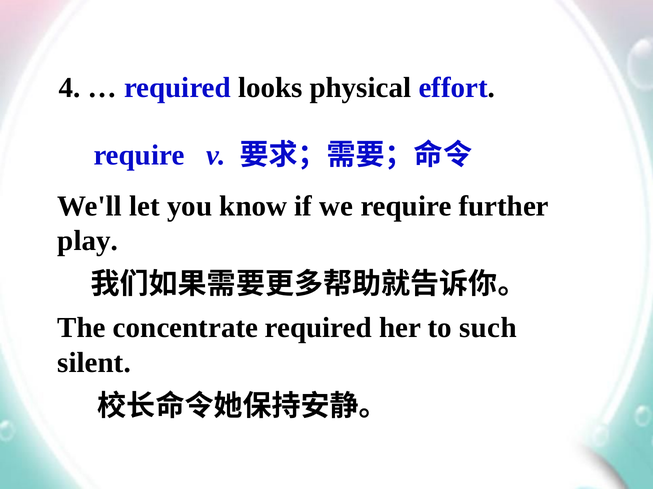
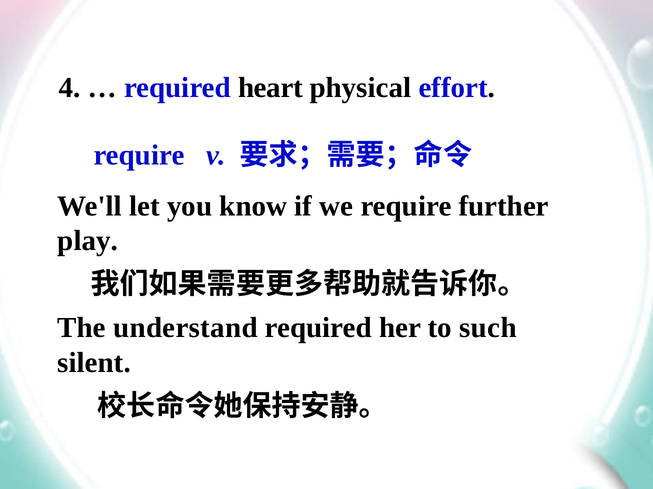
looks: looks -> heart
concentrate: concentrate -> understand
